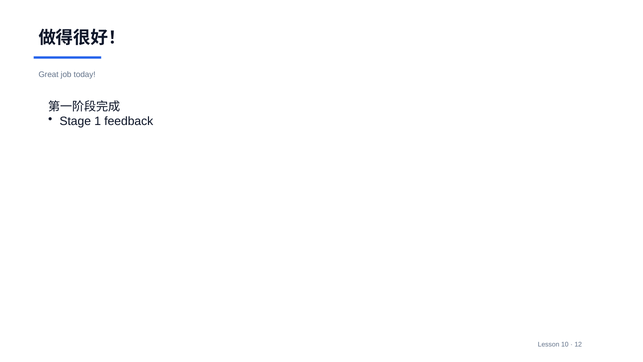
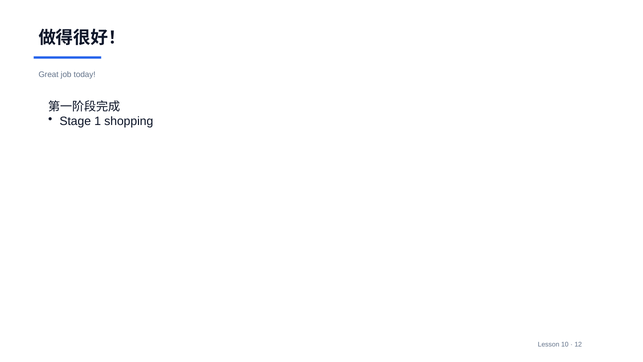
feedback: feedback -> shopping
